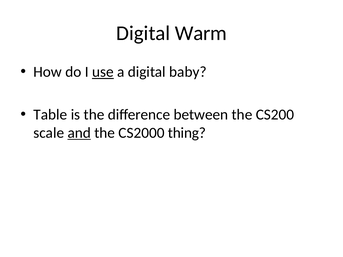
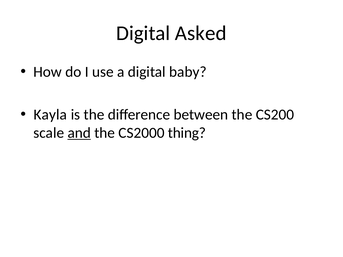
Warm: Warm -> Asked
use underline: present -> none
Table: Table -> Kayla
